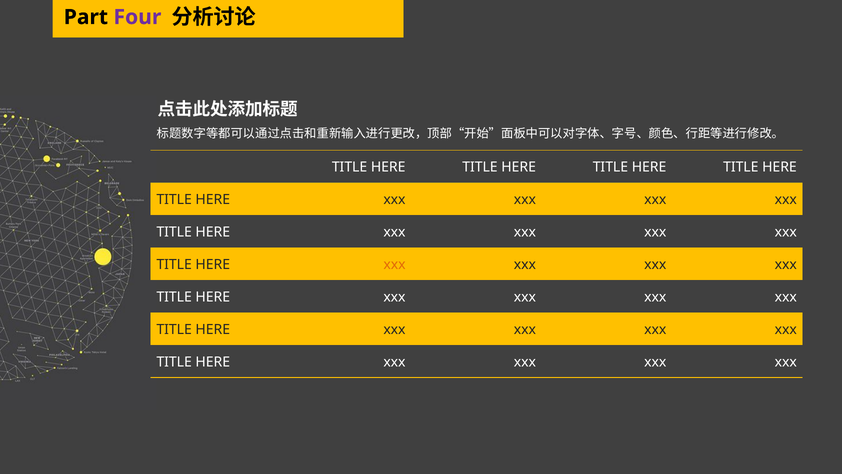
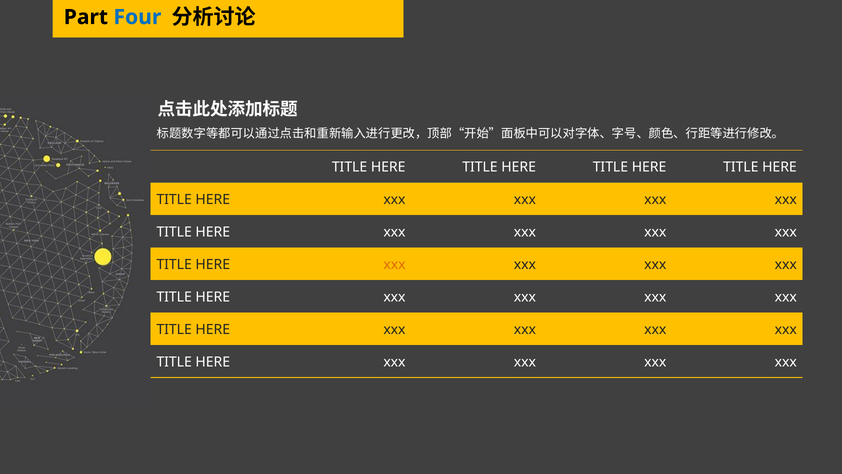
Four colour: purple -> blue
